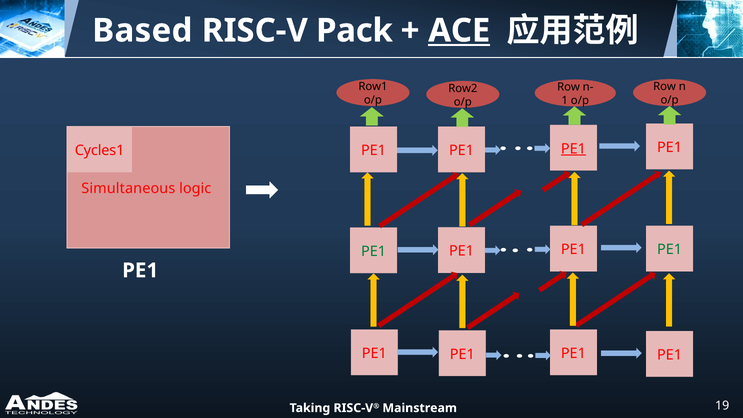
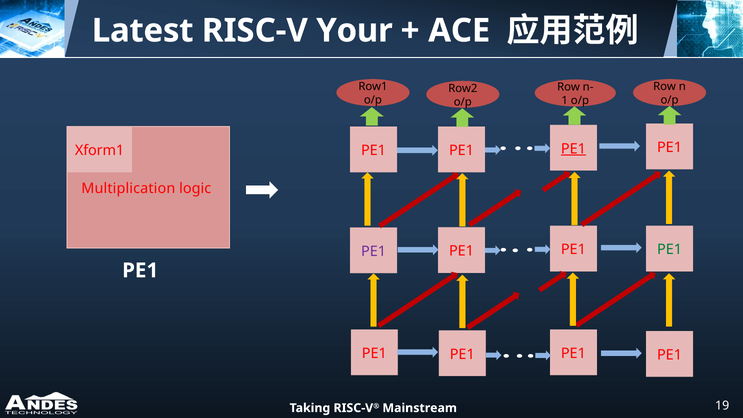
Based: Based -> Latest
Pack: Pack -> Your
ACE underline: present -> none
Cycles1: Cycles1 -> Xform1
Simultaneous: Simultaneous -> Multiplication
PE1 at (374, 251) colour: green -> purple
